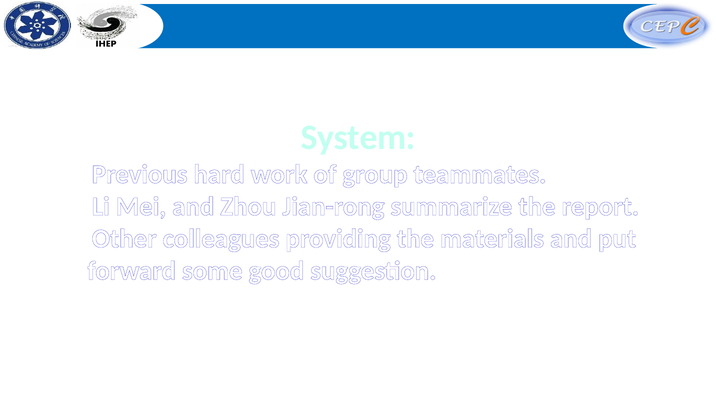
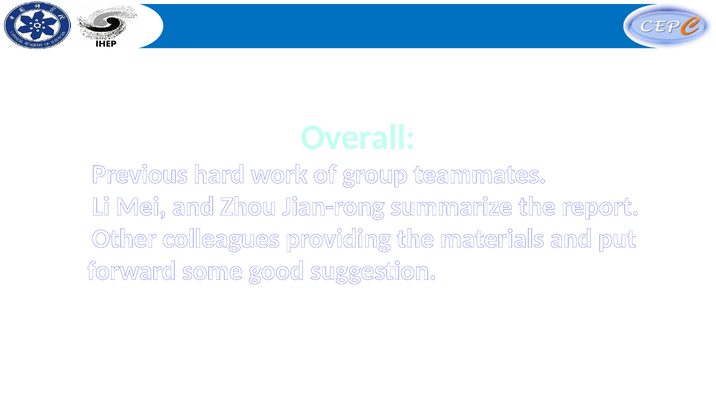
System: System -> Overall
